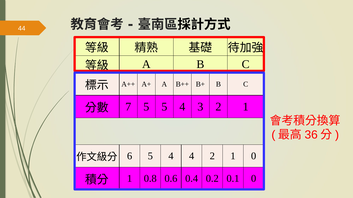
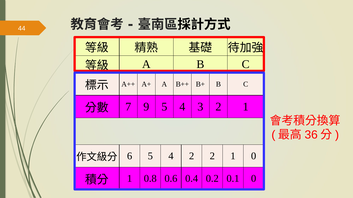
7 5: 5 -> 9
4 4: 4 -> 2
